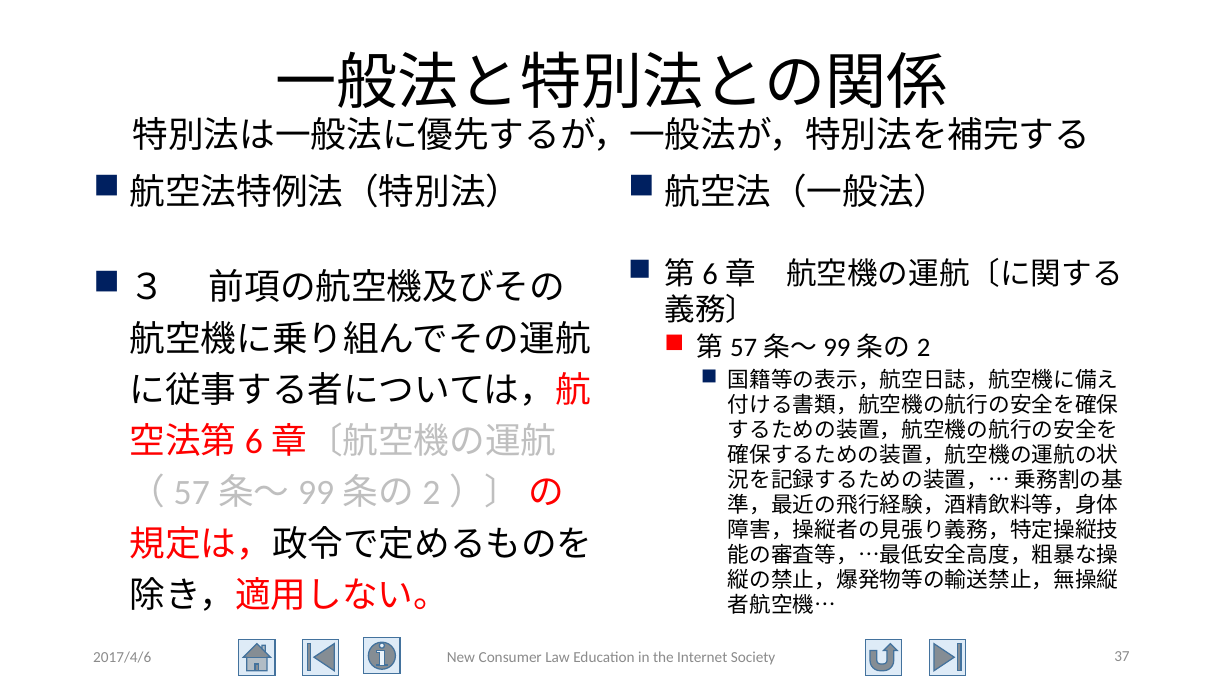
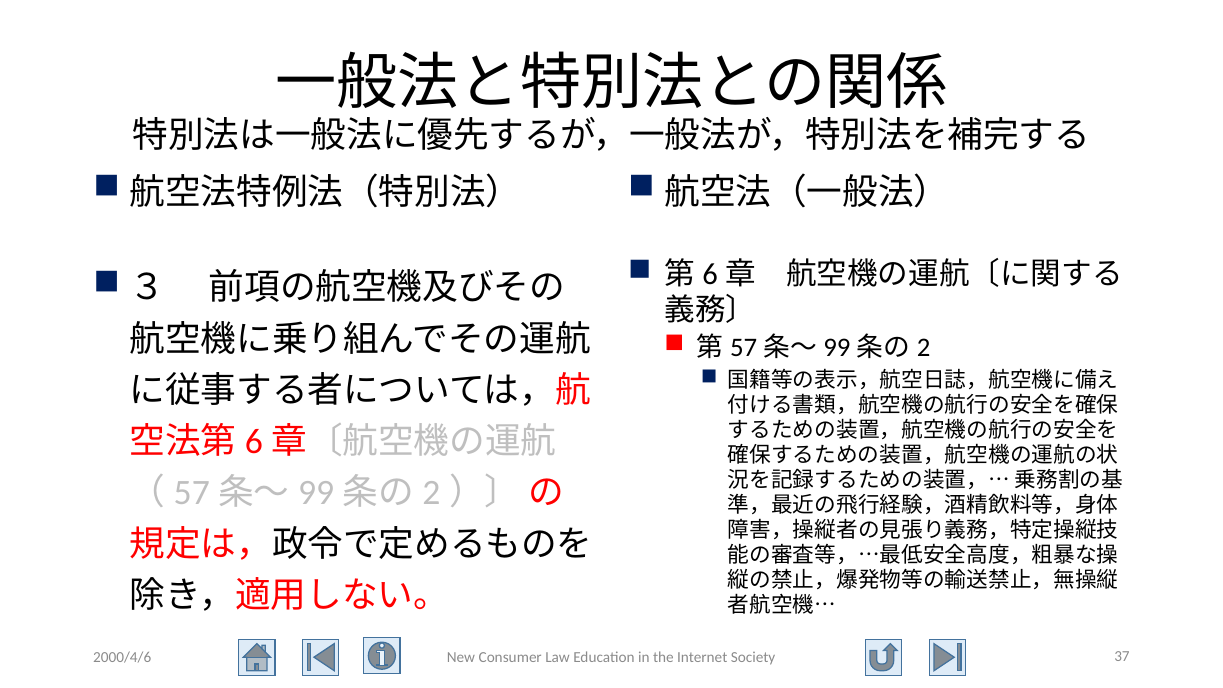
2017/4/6: 2017/4/6 -> 2000/4/6
